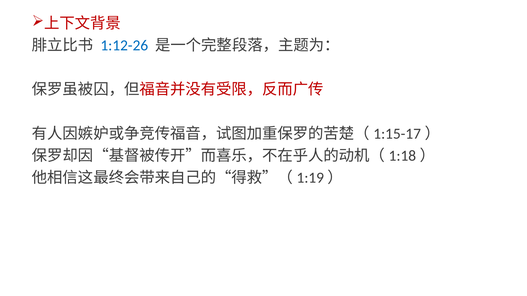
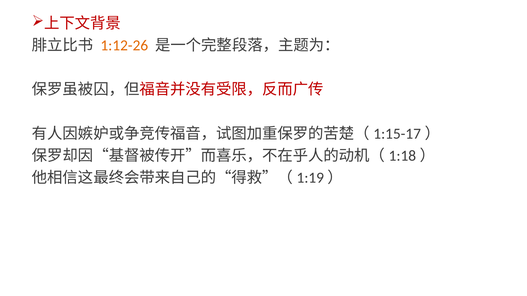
1:12-26 colour: blue -> orange
